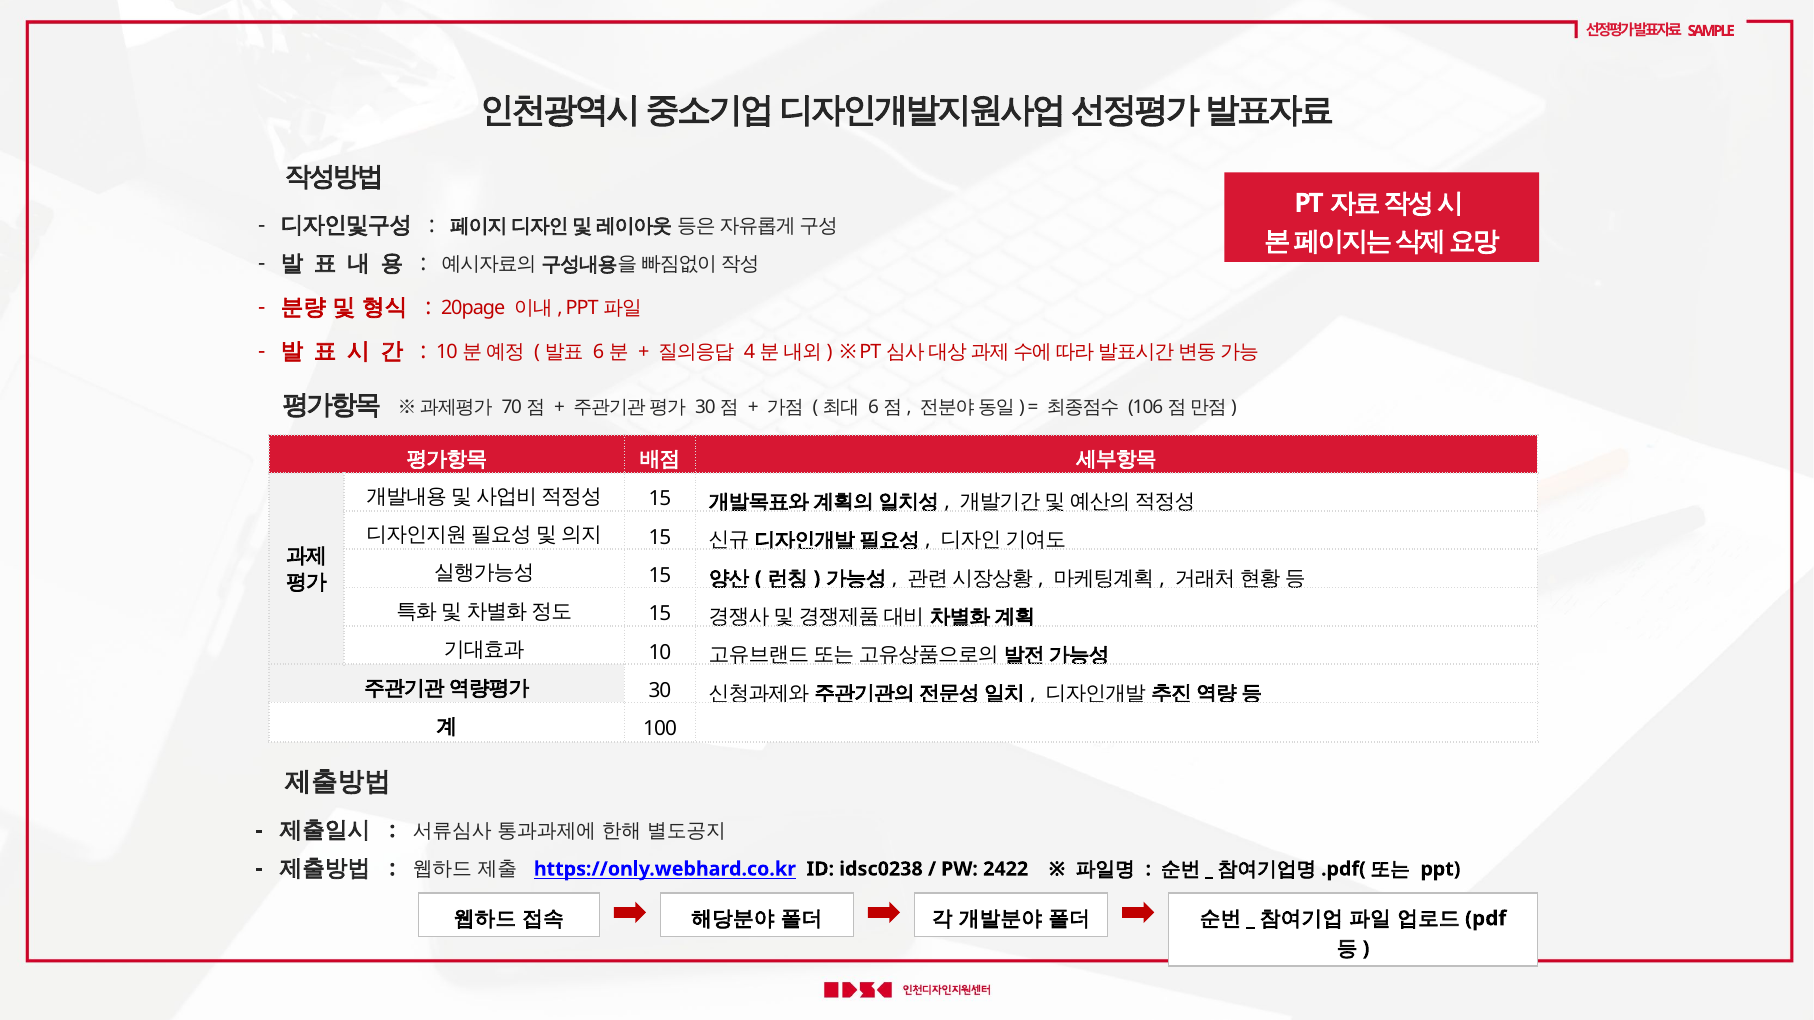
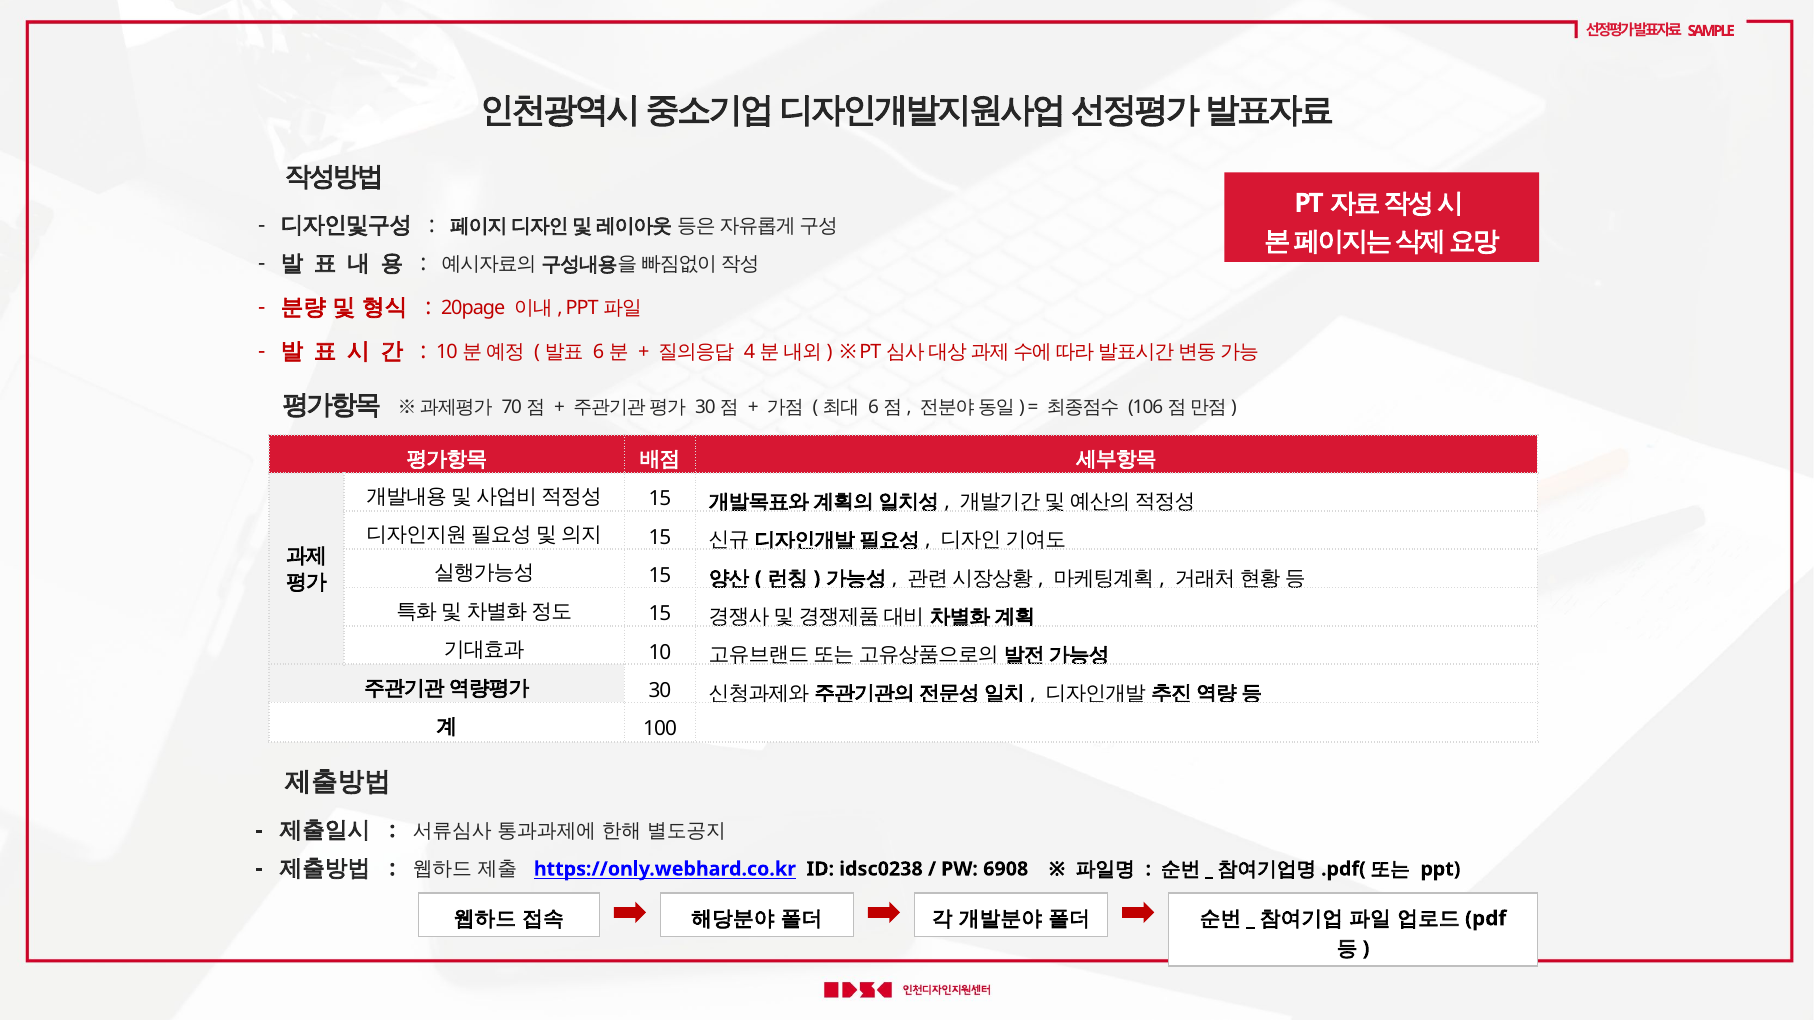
2422: 2422 -> 6908
